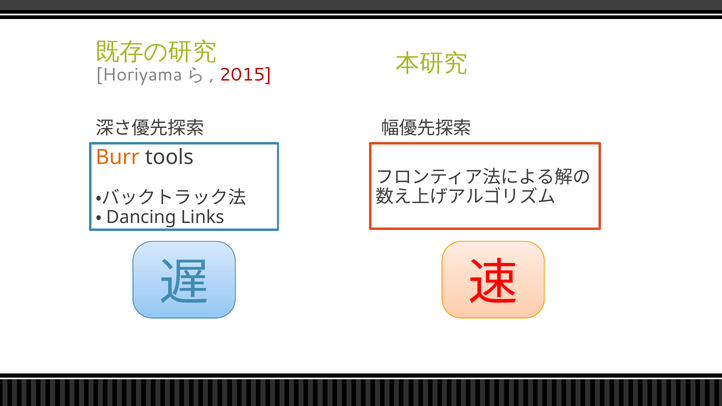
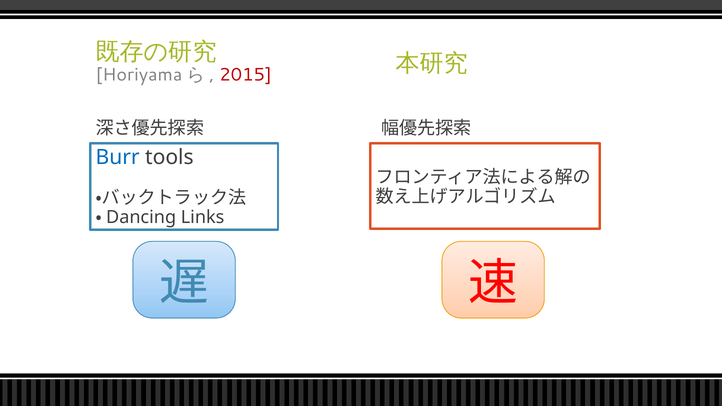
Burr colour: orange -> blue
